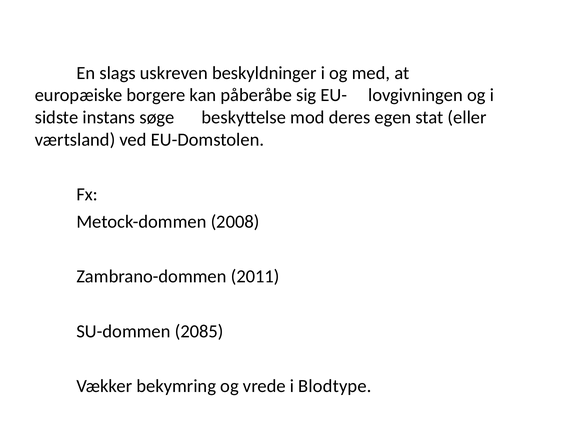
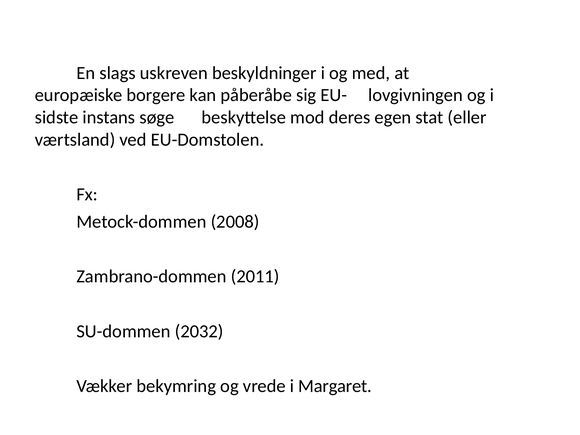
2085: 2085 -> 2032
Blodtype: Blodtype -> Margaret
